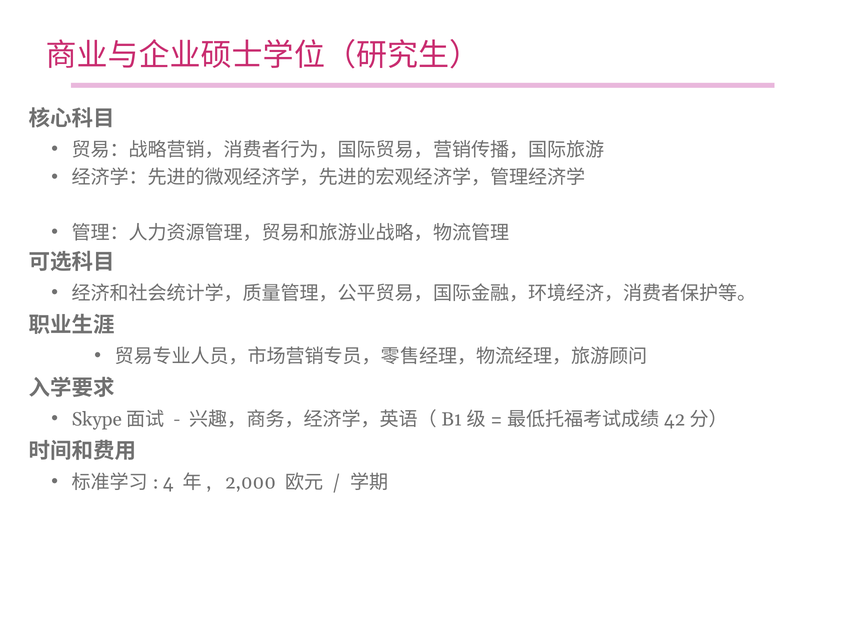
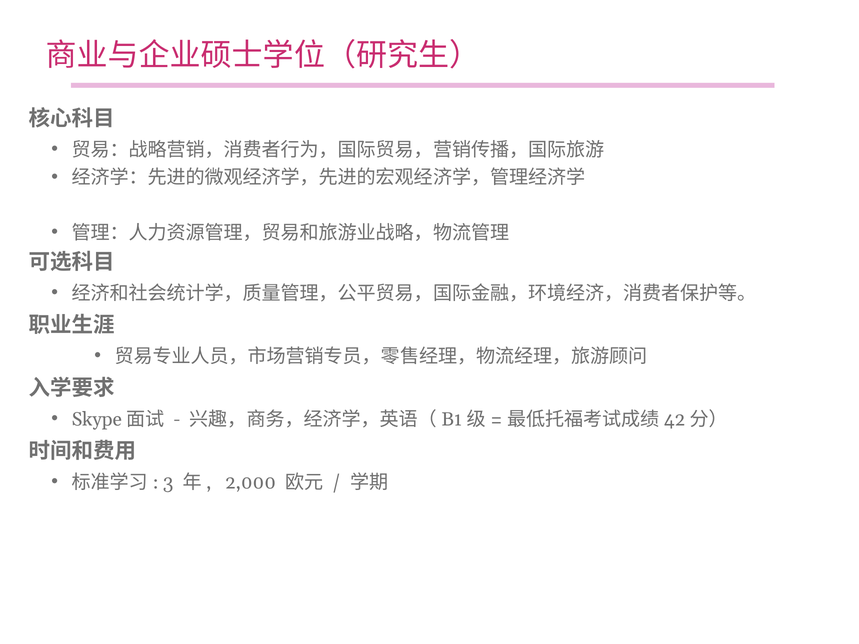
4: 4 -> 3
